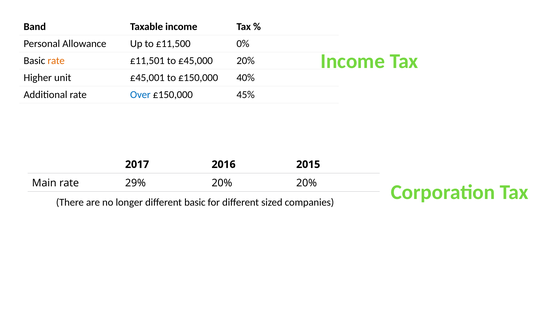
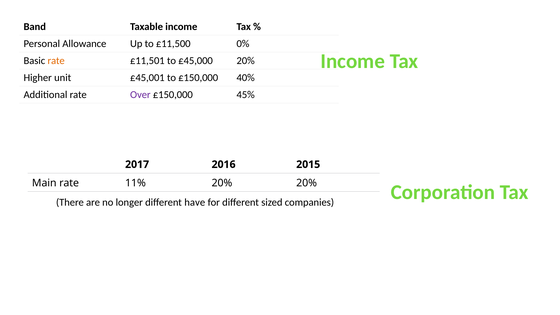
Over colour: blue -> purple
29%: 29% -> 11%
different basic: basic -> have
